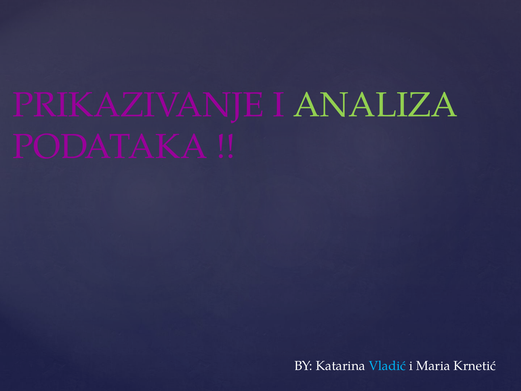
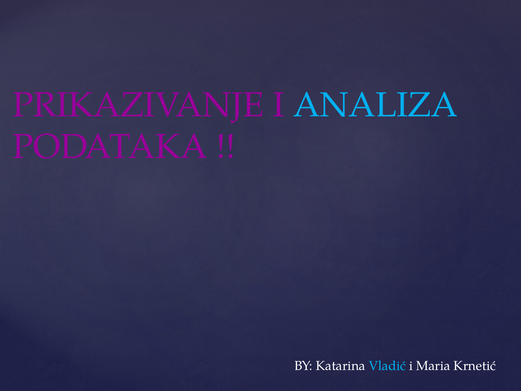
ANALIZA colour: light green -> light blue
